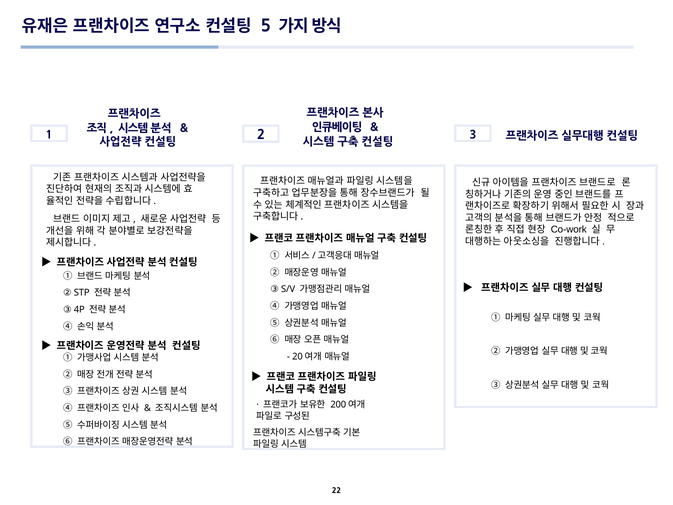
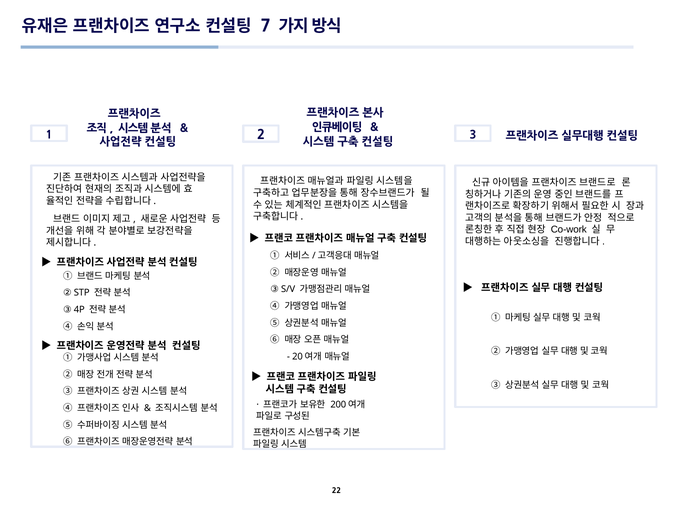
5: 5 -> 7
